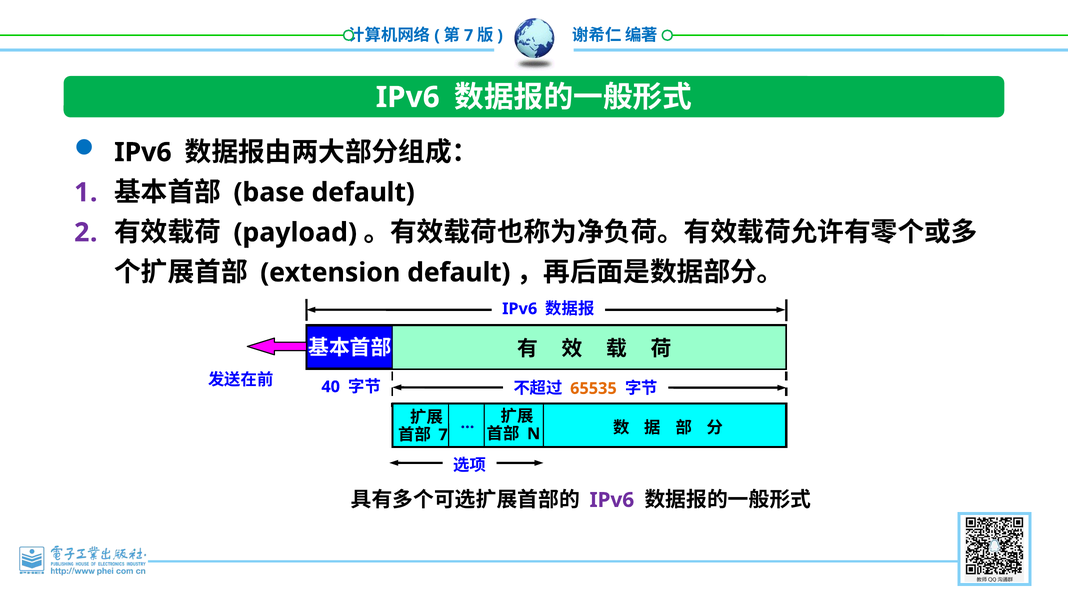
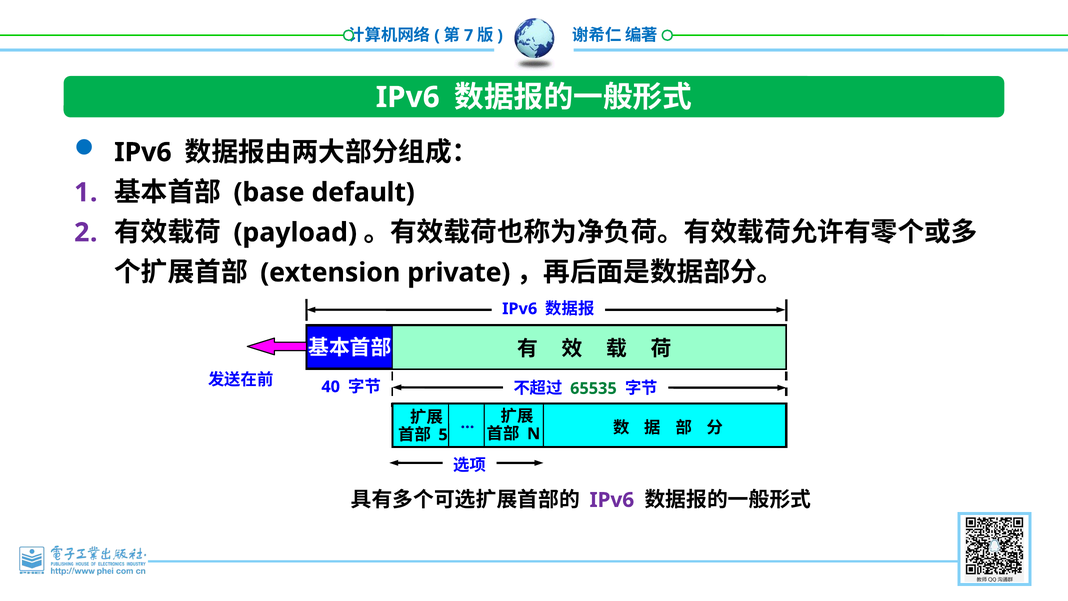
extension default: default -> private
65535 colour: orange -> green
7 at (443, 435): 7 -> 5
